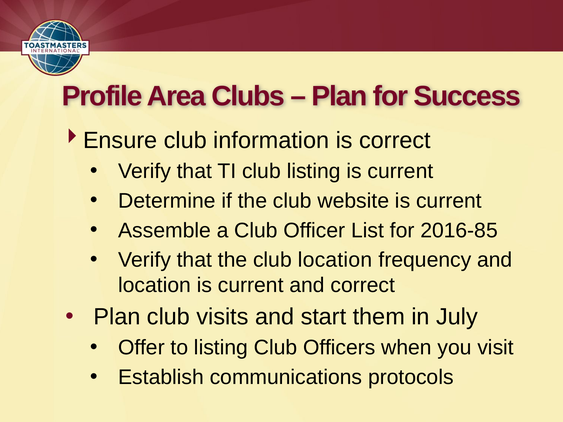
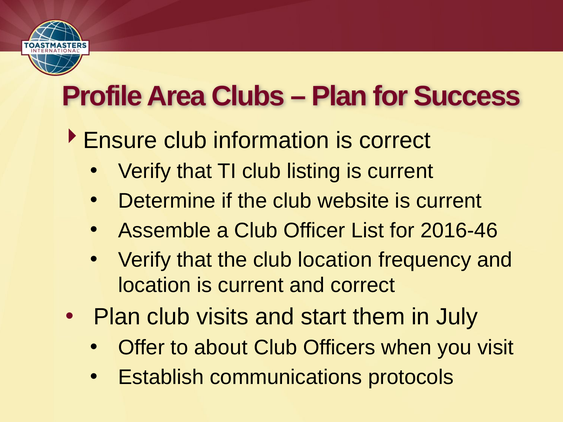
2016-85: 2016-85 -> 2016-46
to listing: listing -> about
